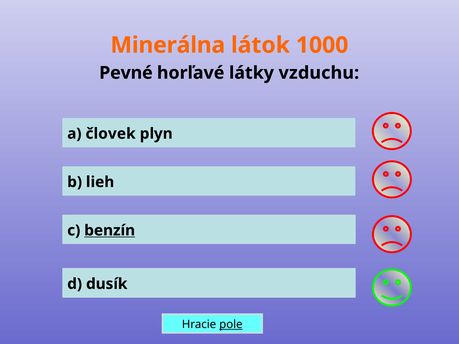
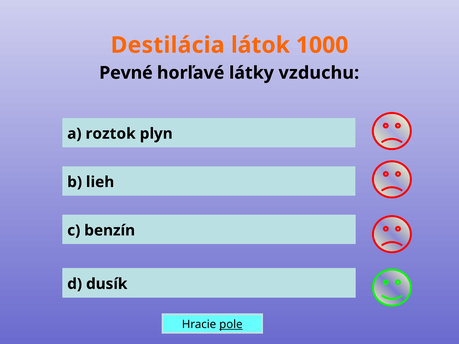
Minerálna: Minerálna -> Destilácia
človek: človek -> roztok
benzín underline: present -> none
